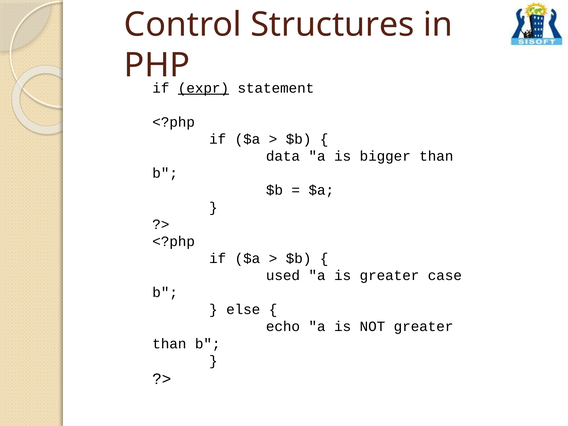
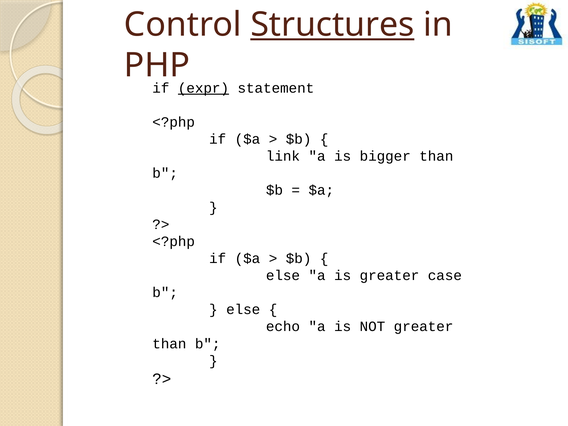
Structures underline: none -> present
data: data -> link
used at (283, 275): used -> else
